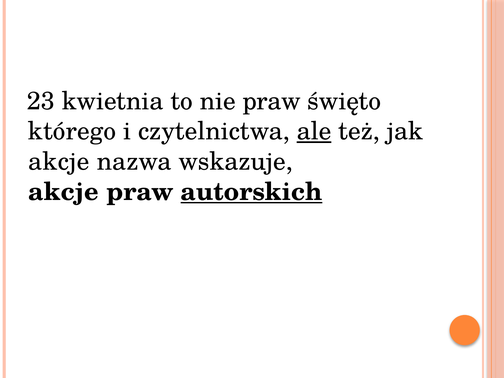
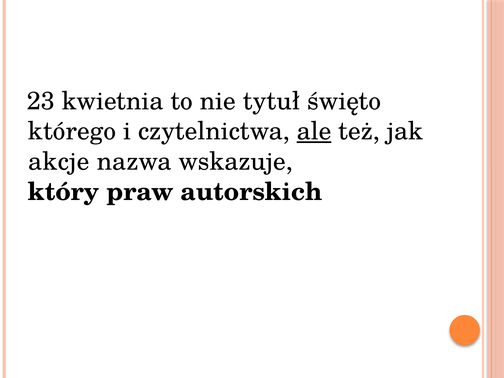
nie praw: praw -> tytuł
akcje at (64, 192): akcje -> który
autorskich underline: present -> none
